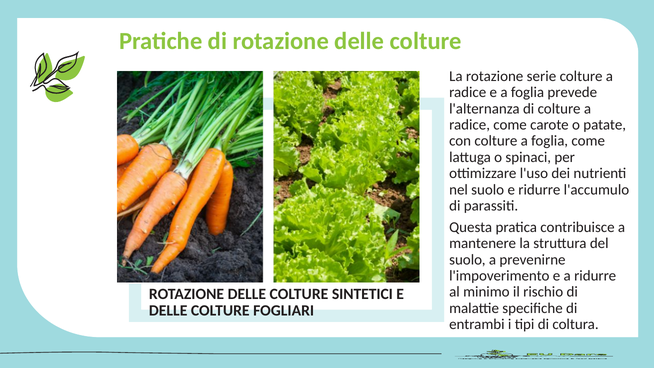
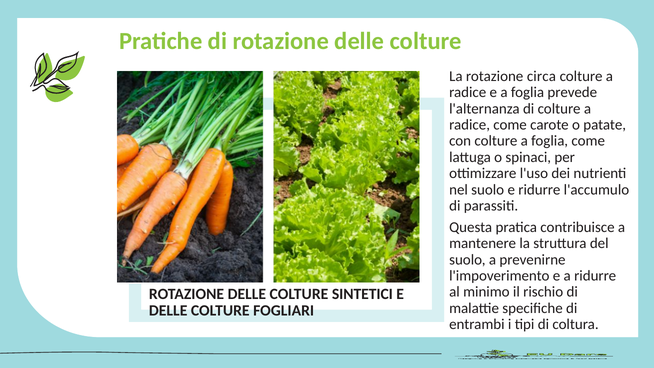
serie: serie -> circa
